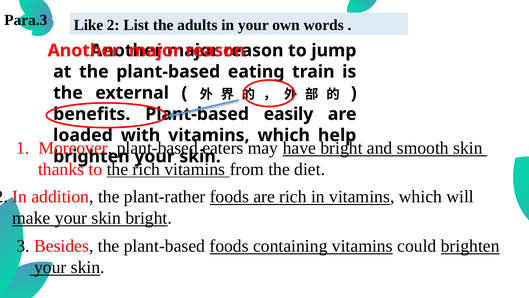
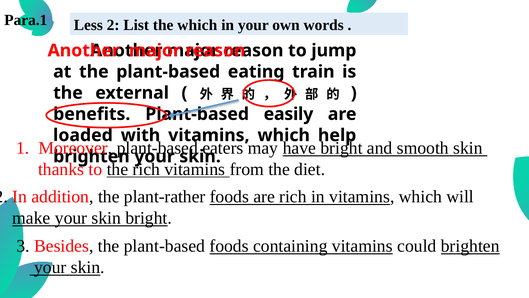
Para.3: Para.3 -> Para.1
Like: Like -> Less
the adults: adults -> which
